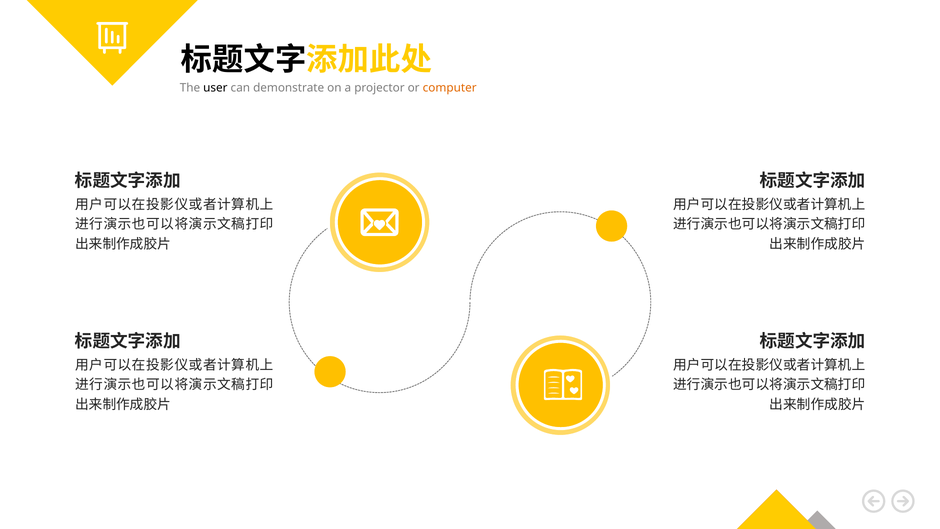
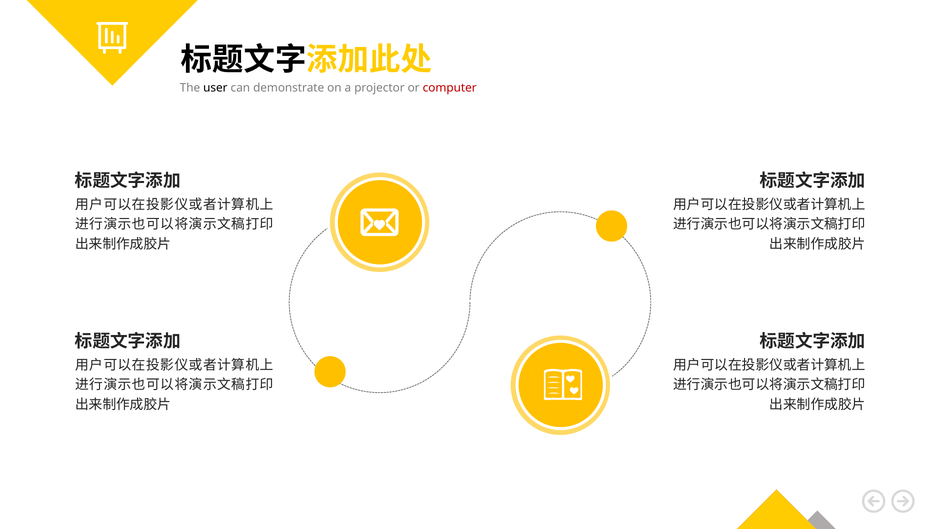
computer colour: orange -> red
